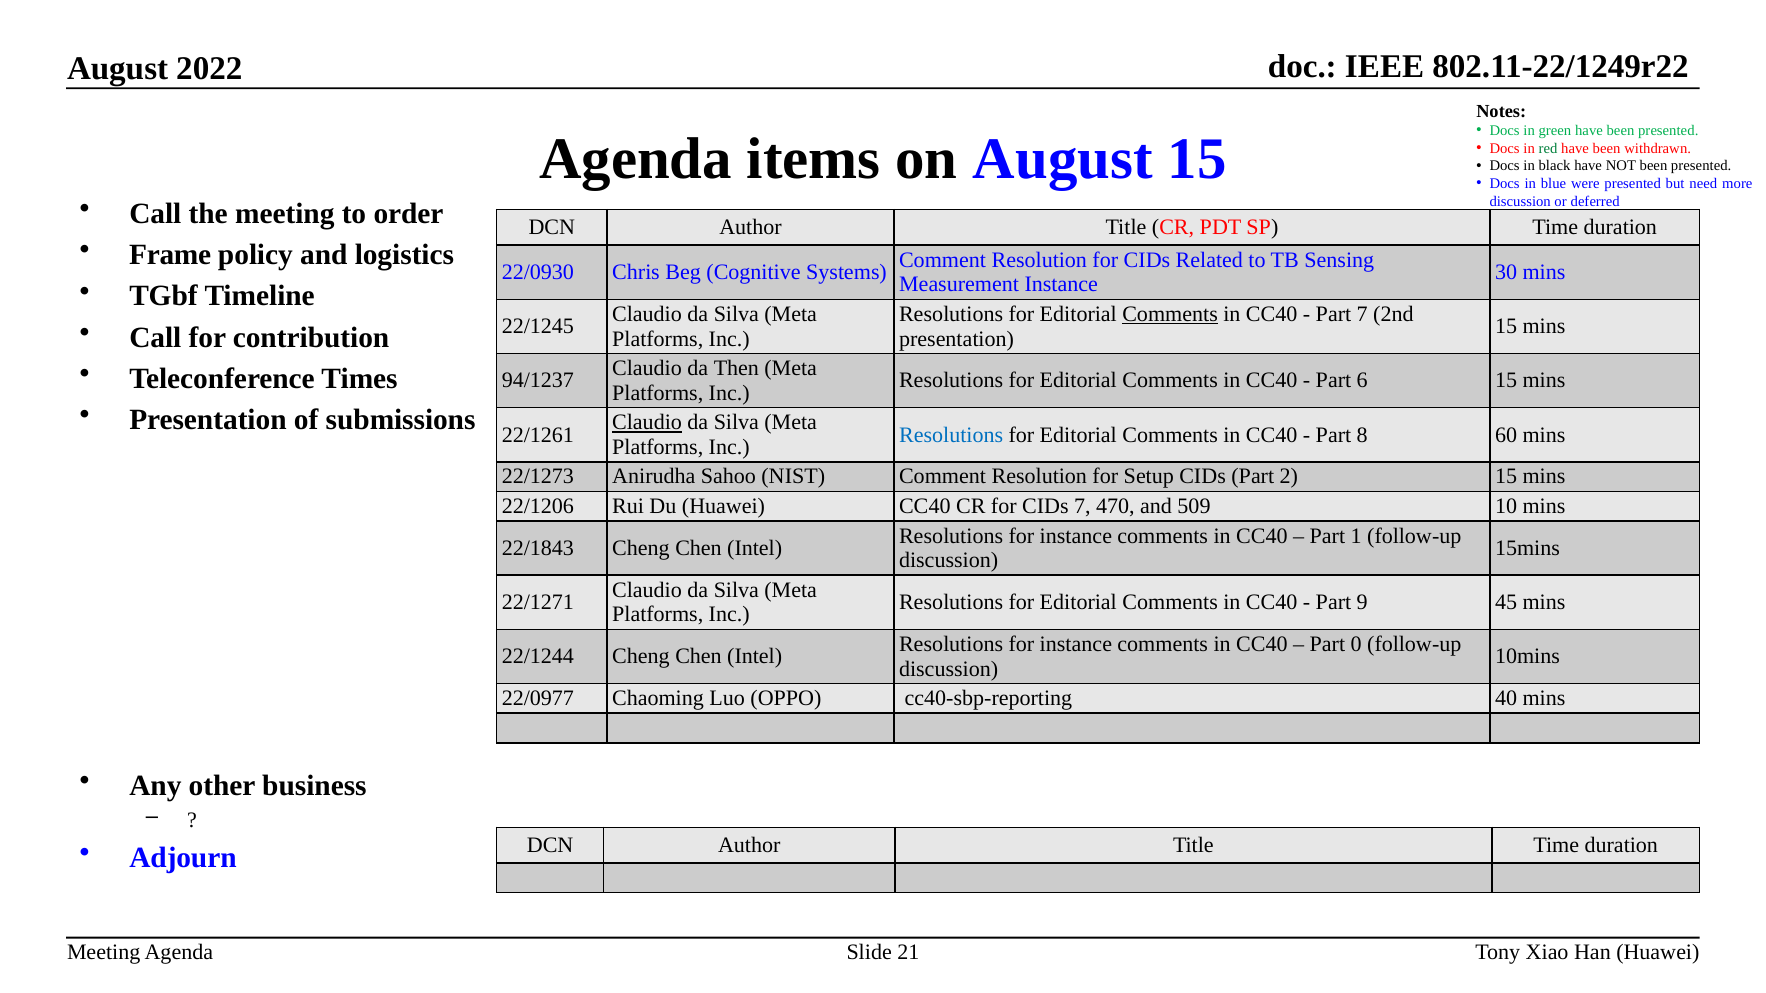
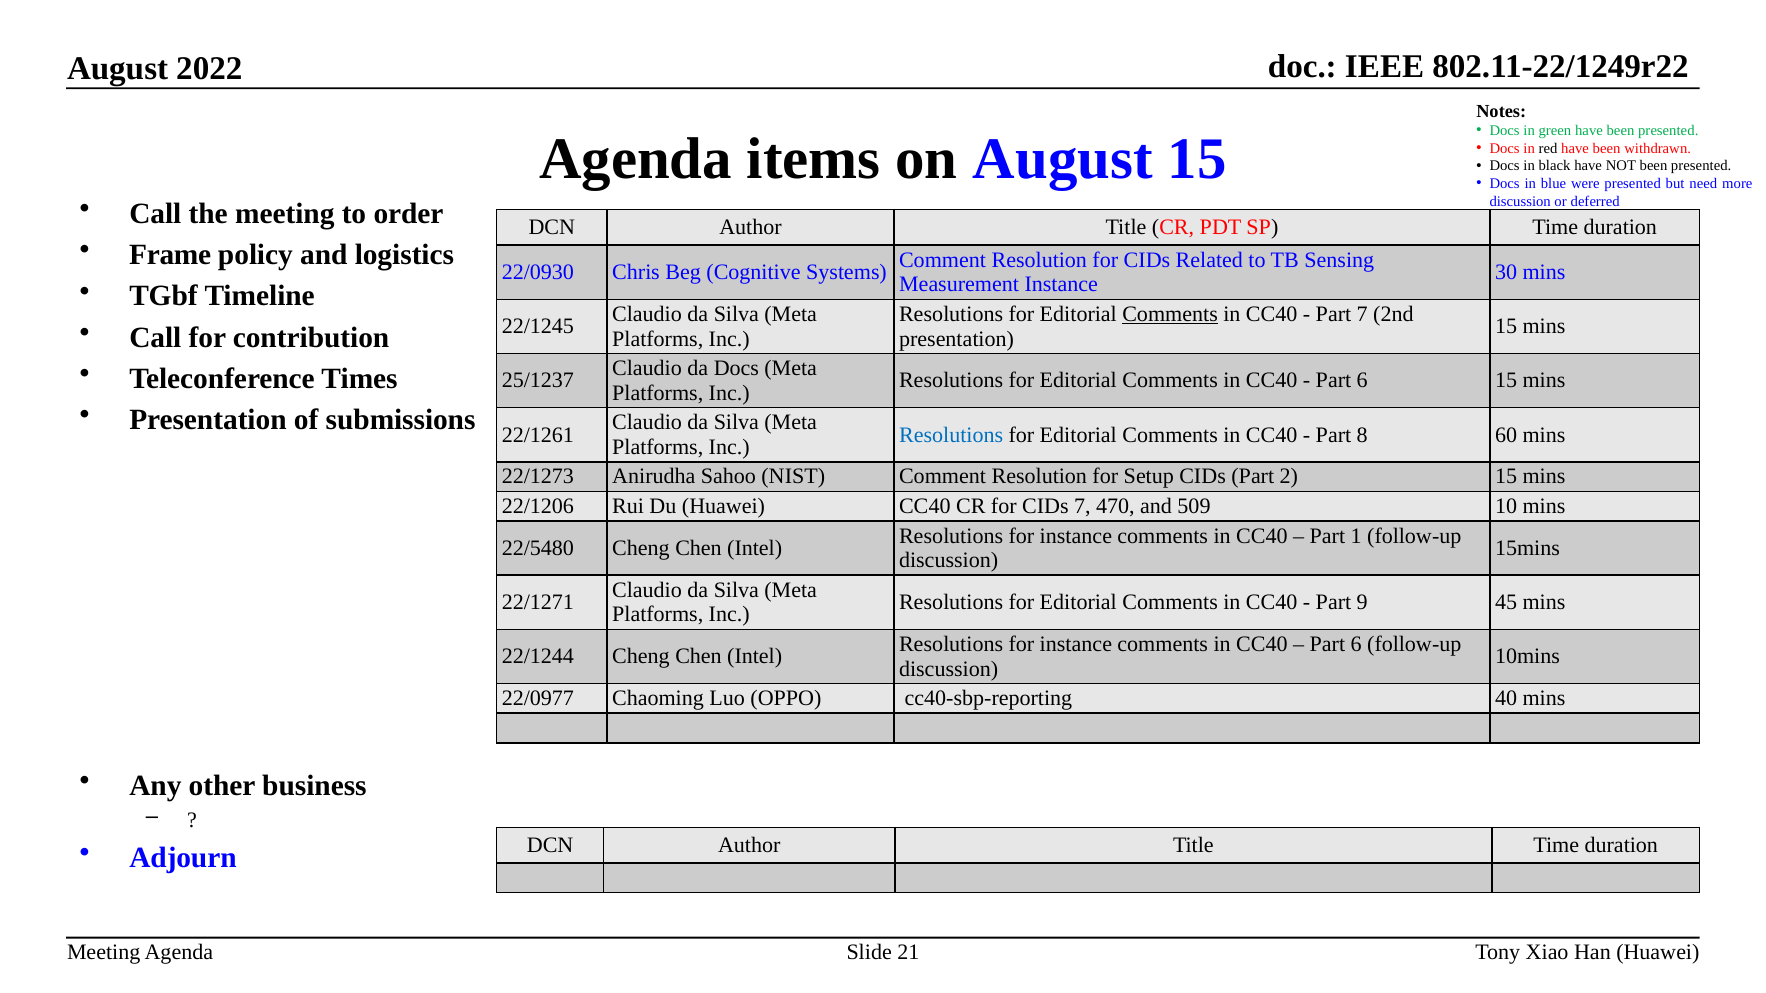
red colour: green -> black
da Then: Then -> Docs
94/1237: 94/1237 -> 25/1237
Claudio at (647, 423) underline: present -> none
22/1843: 22/1843 -> 22/5480
0 at (1356, 645): 0 -> 6
